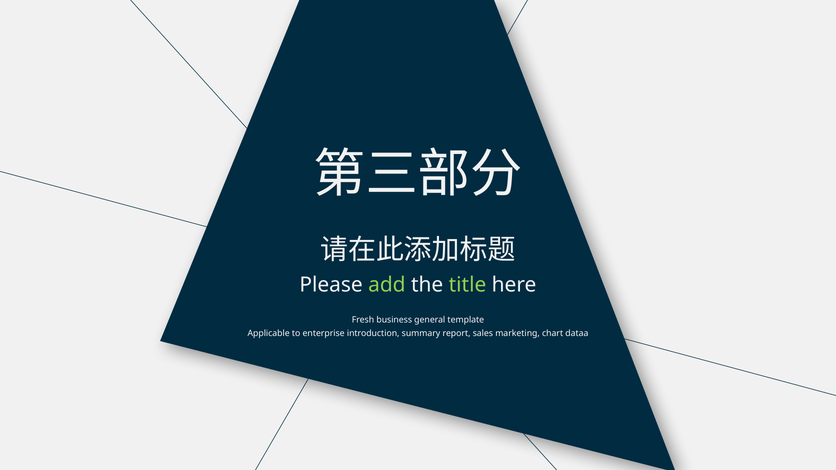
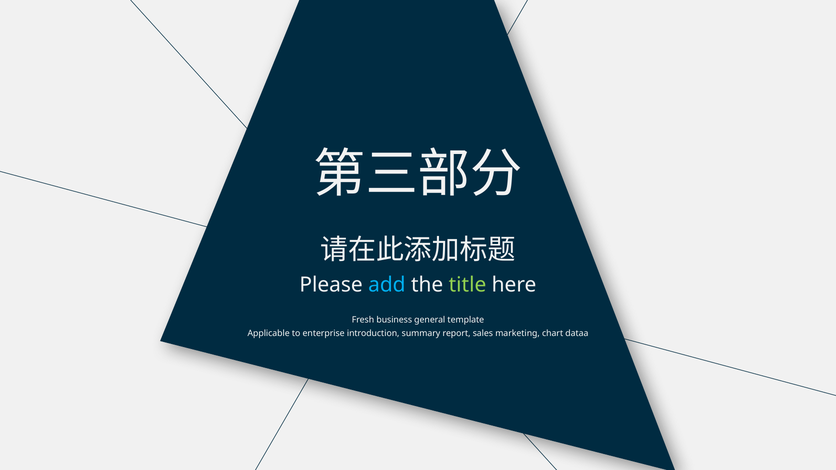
add colour: light green -> light blue
